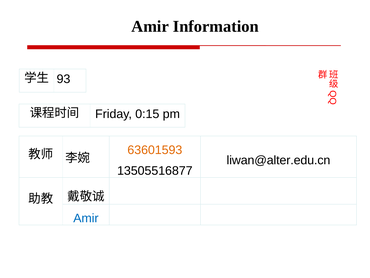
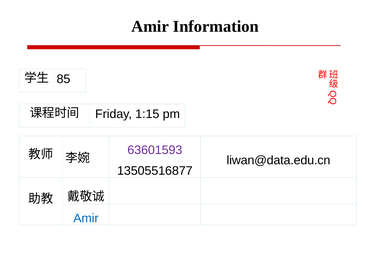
93: 93 -> 85
0:15: 0:15 -> 1:15
63601593 colour: orange -> purple
liwan@alter.edu.cn: liwan@alter.edu.cn -> liwan@data.edu.cn
